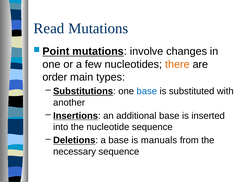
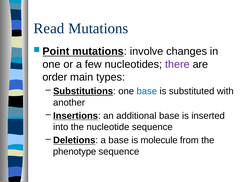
there colour: orange -> purple
manuals: manuals -> molecule
necessary: necessary -> phenotype
